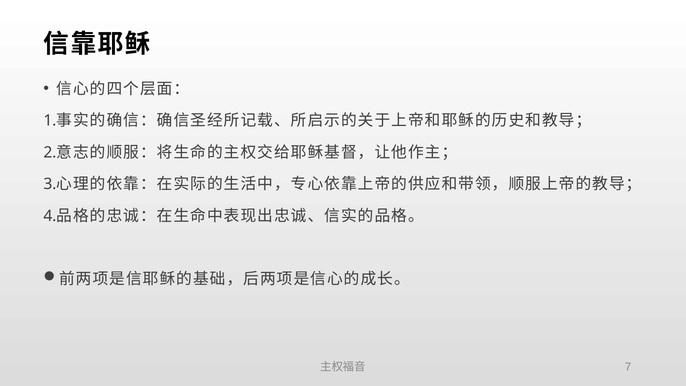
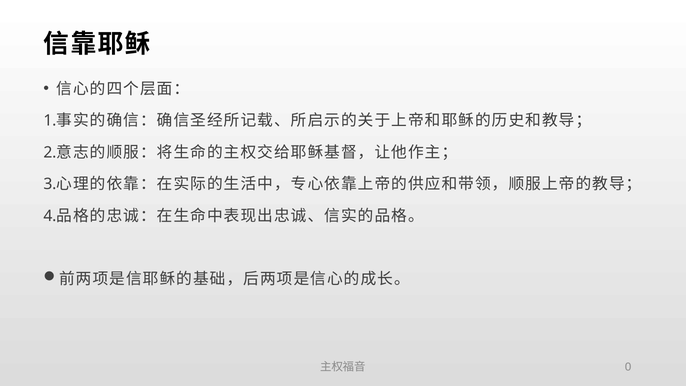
7: 7 -> 0
